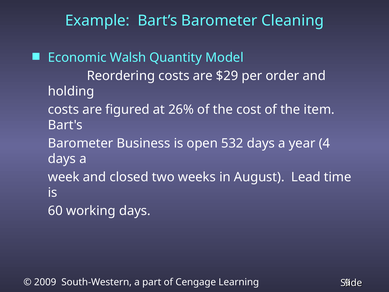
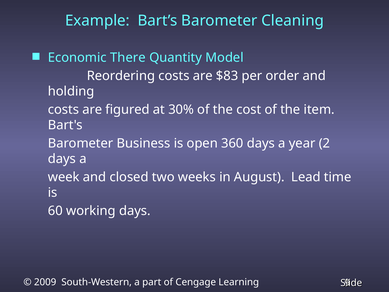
Walsh: Walsh -> There
$29: $29 -> $83
26%: 26% -> 30%
532: 532 -> 360
4: 4 -> 2
